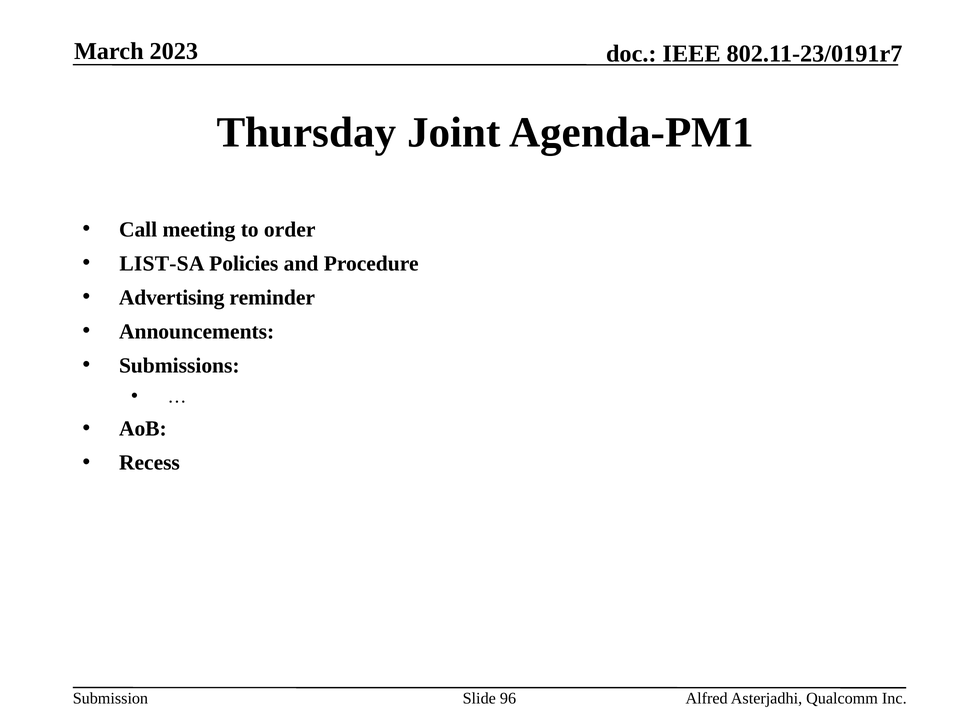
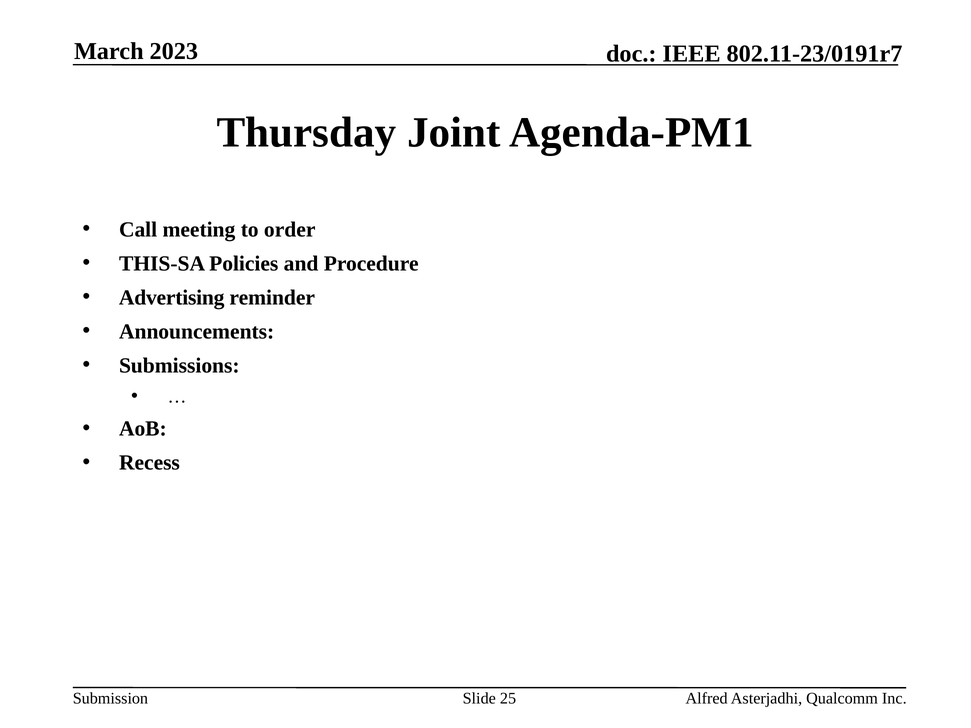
LIST-SA: LIST-SA -> THIS-SA
96: 96 -> 25
